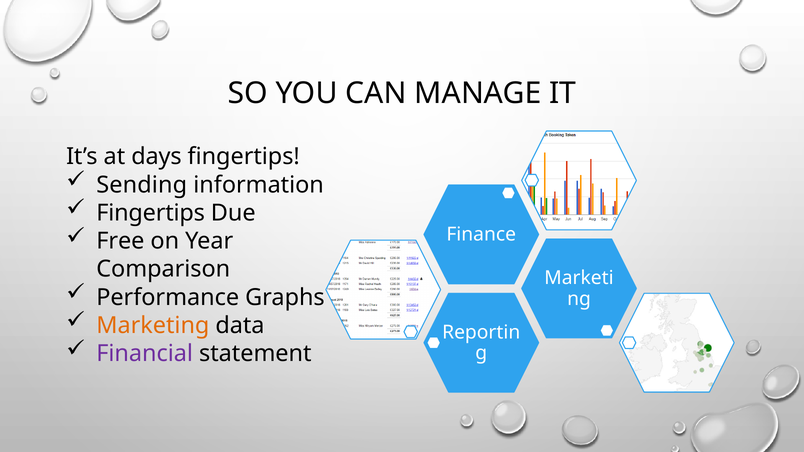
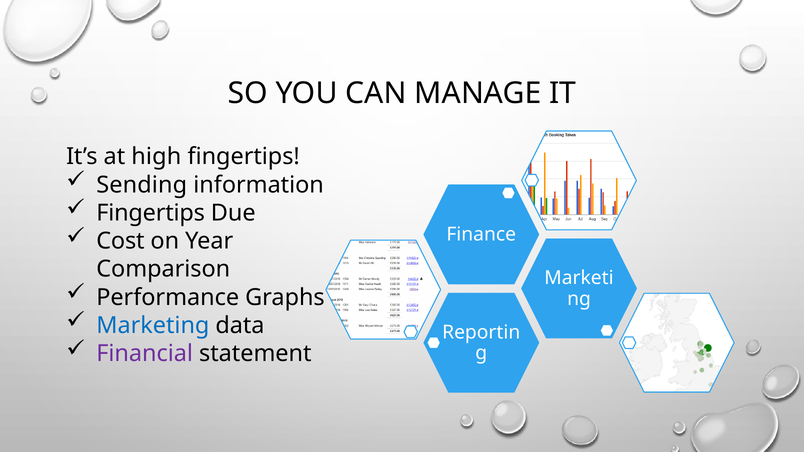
days: days -> high
Free: Free -> Cost
Marketing colour: orange -> blue
